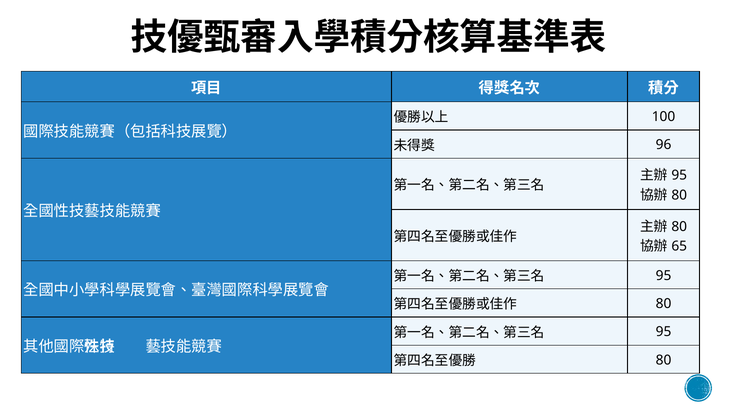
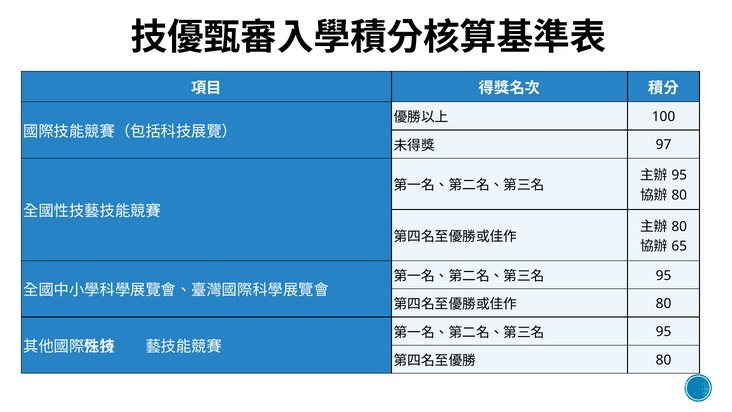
96: 96 -> 97
